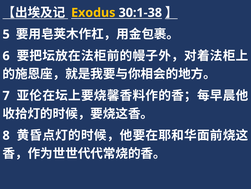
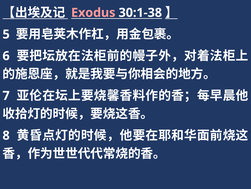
Exodus colour: yellow -> pink
